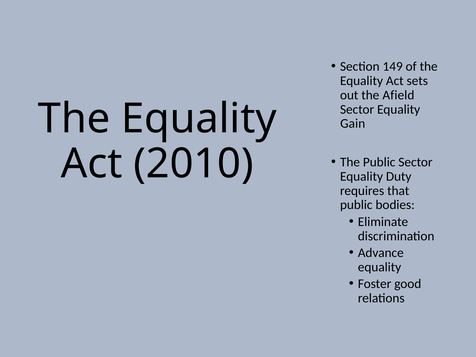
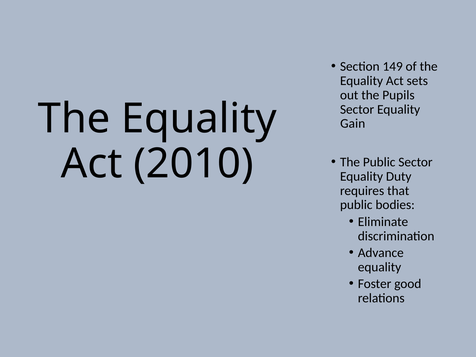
Afield: Afield -> Pupils
